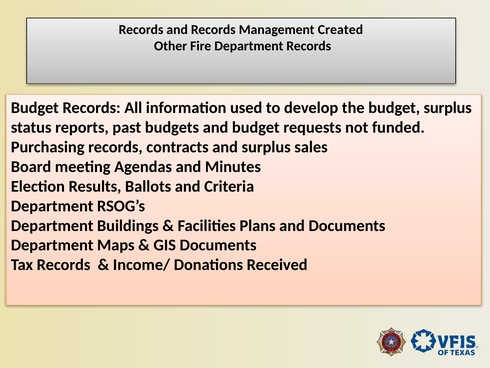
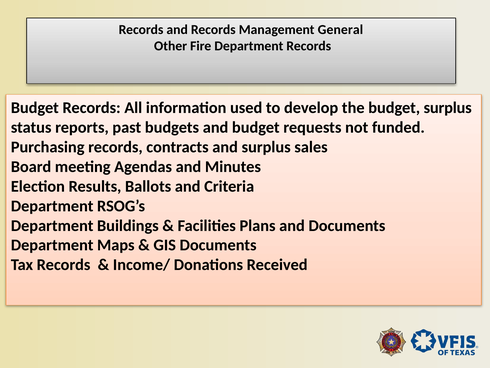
Created: Created -> General
